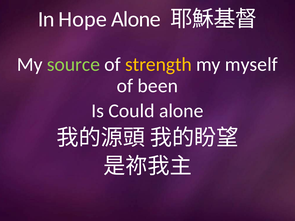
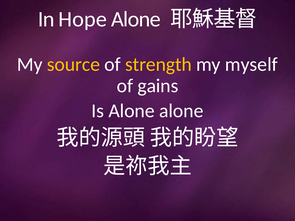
source colour: light green -> yellow
been: been -> gains
Is Could: Could -> Alone
